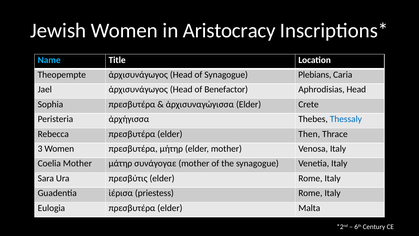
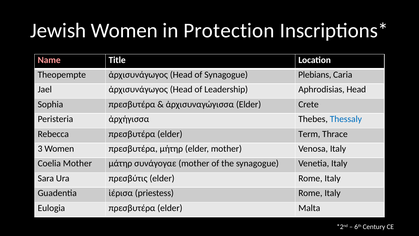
Aristocracy: Aristocracy -> Protection
Name colour: light blue -> pink
Benefactor: Benefactor -> Leadership
Then: Then -> Term
